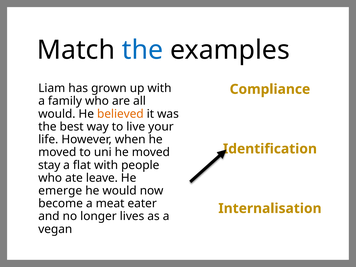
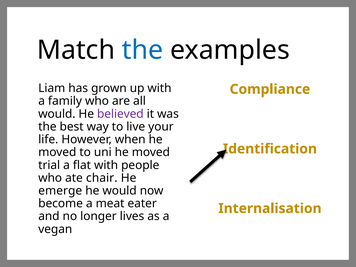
believed colour: orange -> purple
stay: stay -> trial
leave: leave -> chair
